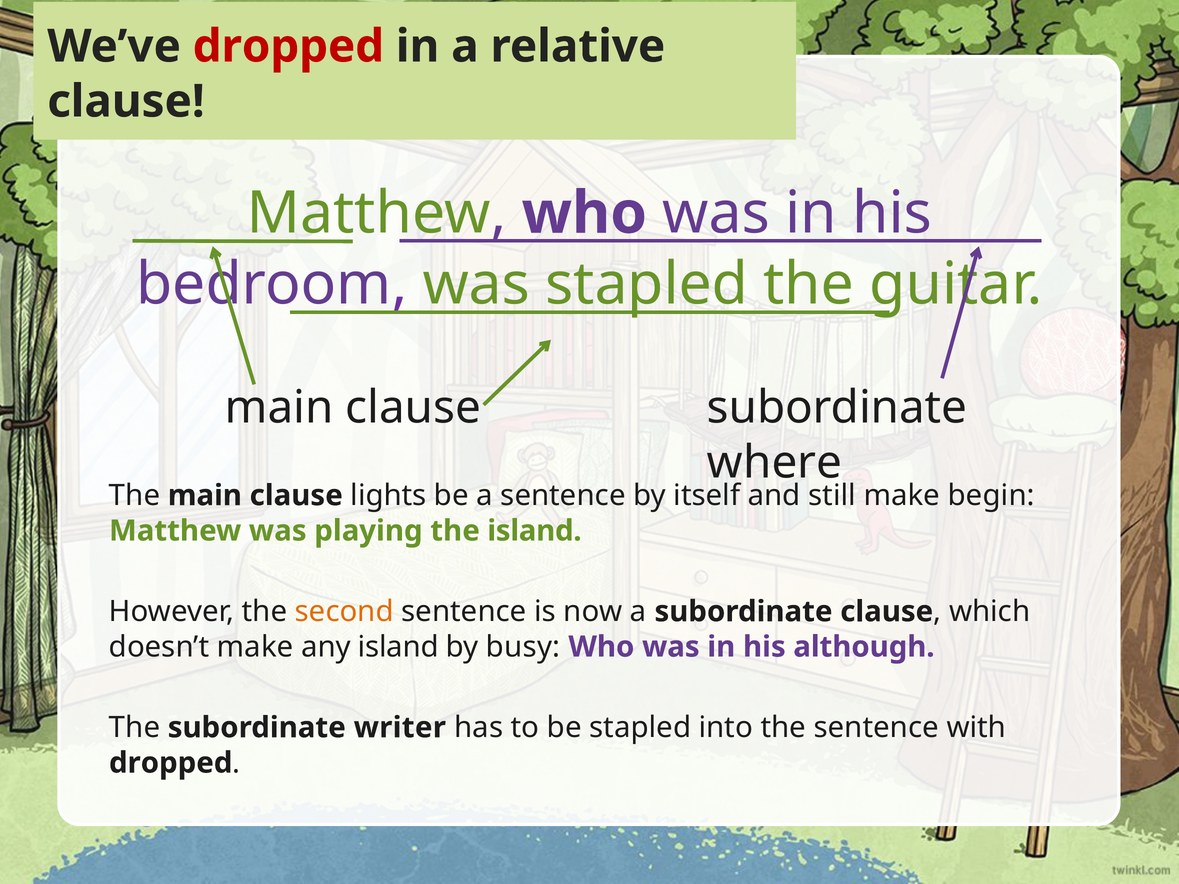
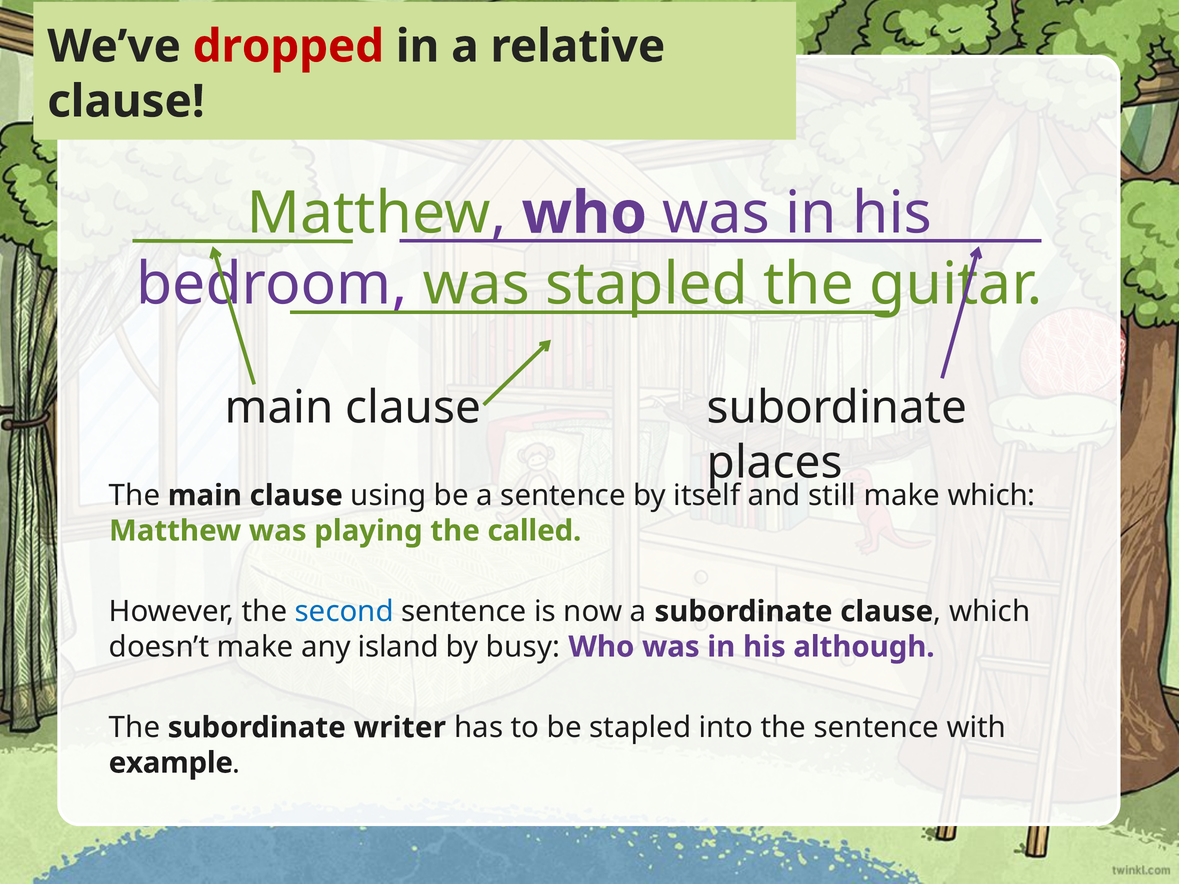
where: where -> places
lights: lights -> using
make begin: begin -> which
the island: island -> called
second colour: orange -> blue
dropped at (171, 763): dropped -> example
